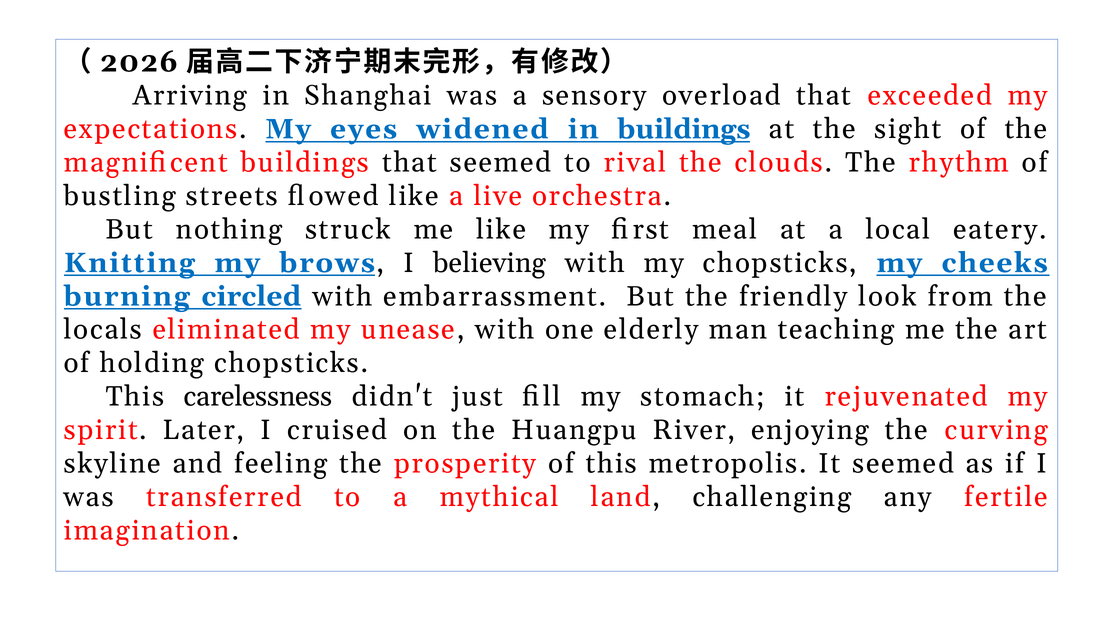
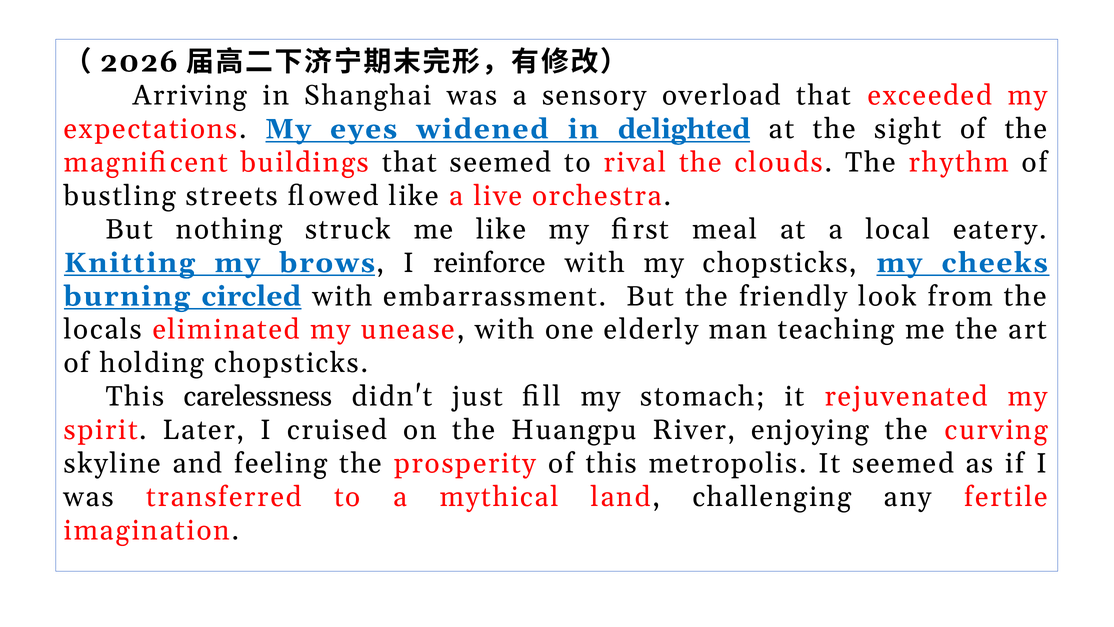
in buildings: buildings -> delighted
believing: believing -> reinforce
